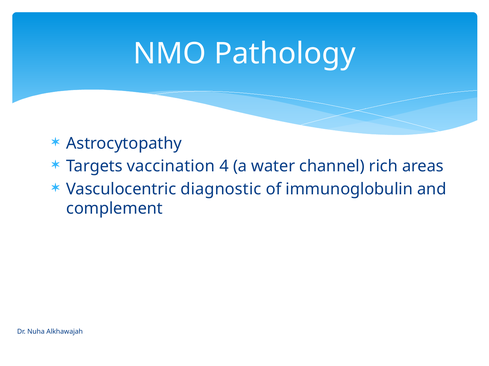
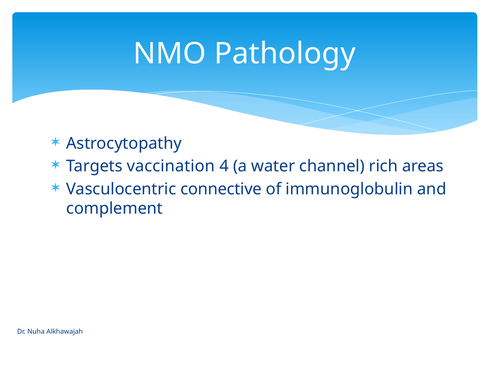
diagnostic: diagnostic -> connective
